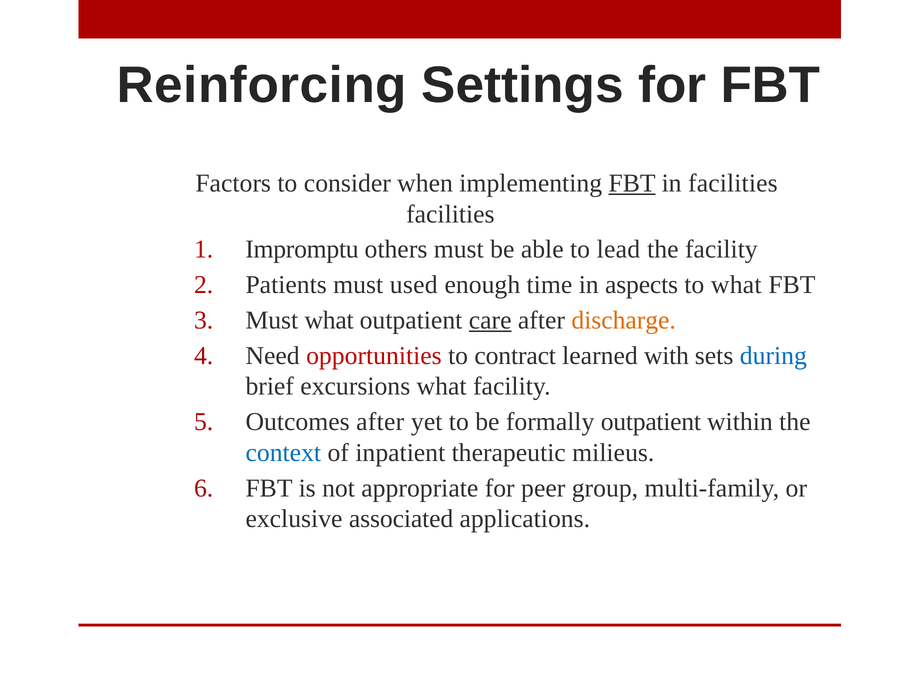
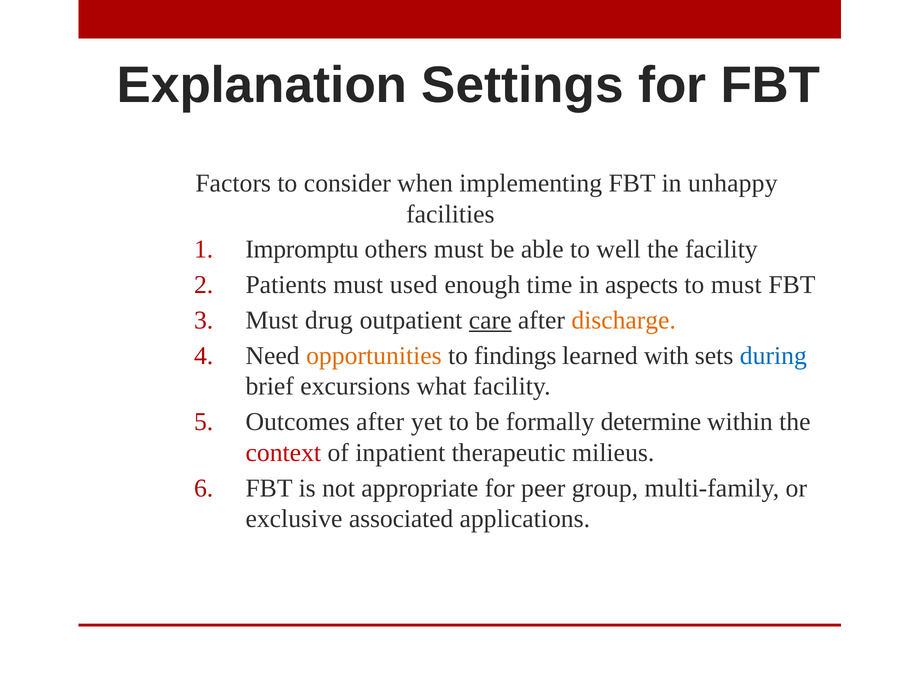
Reinforcing: Reinforcing -> Explanation
FBT at (632, 183) underline: present -> none
in facilities: facilities -> unhappy
lead: lead -> well
to what: what -> must
Must what: what -> drug
opportunities colour: red -> orange
contract: contract -> findings
formally outpatient: outpatient -> determine
context colour: blue -> red
